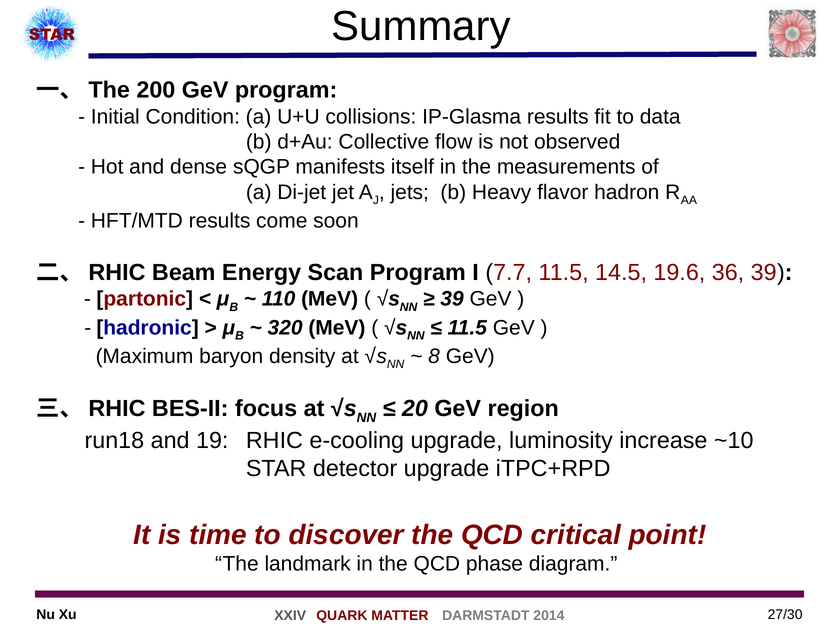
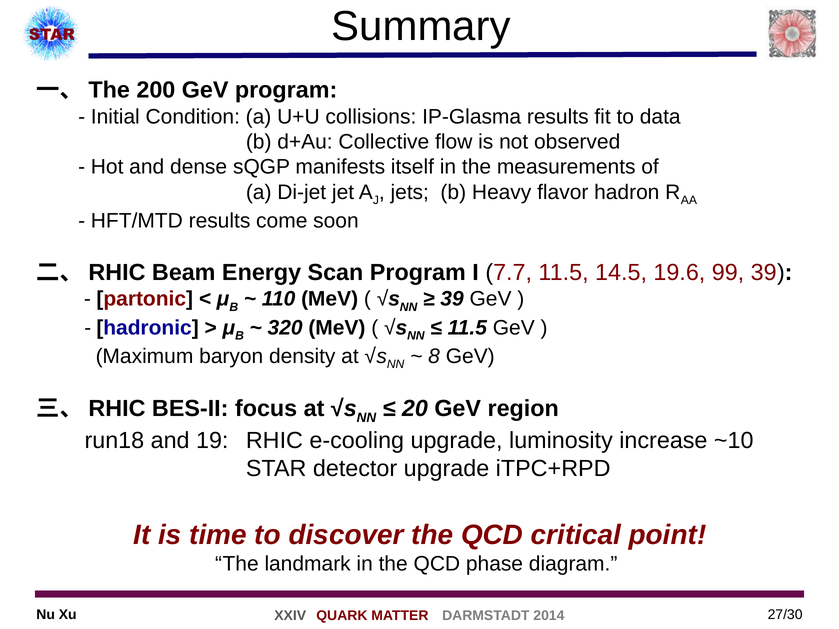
36: 36 -> 99
